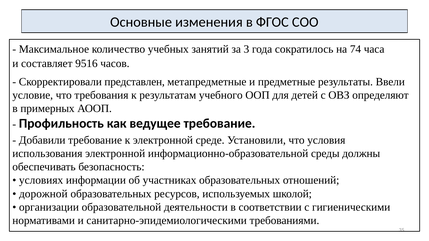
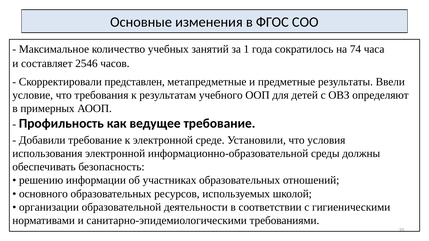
3: 3 -> 1
9516: 9516 -> 2546
условиях: условиях -> решению
дорожной: дорожной -> основного
